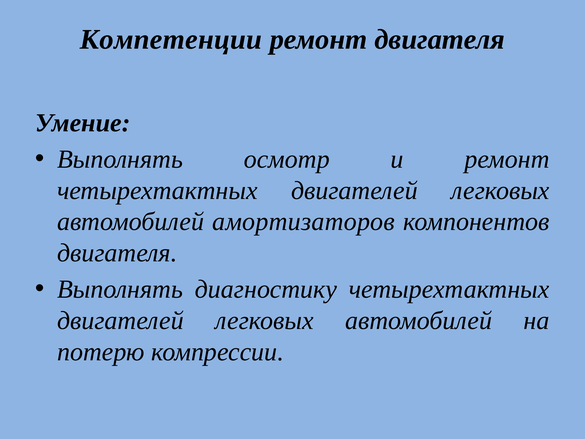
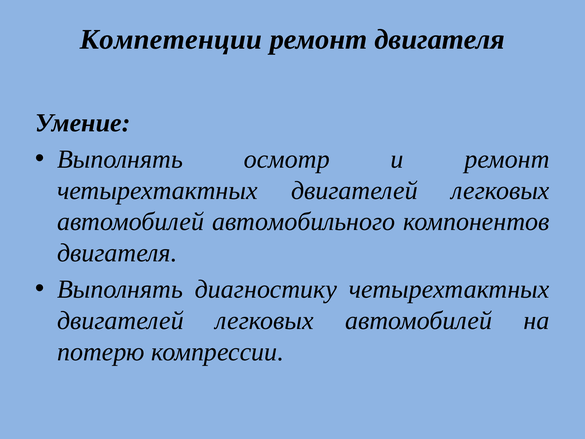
амортизаторов: амортизаторов -> автомобильного
